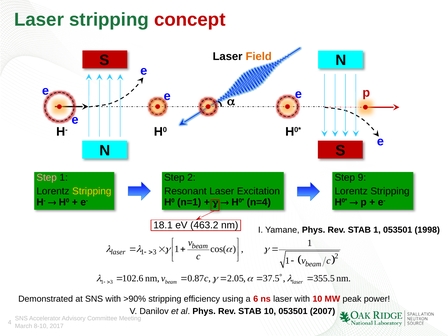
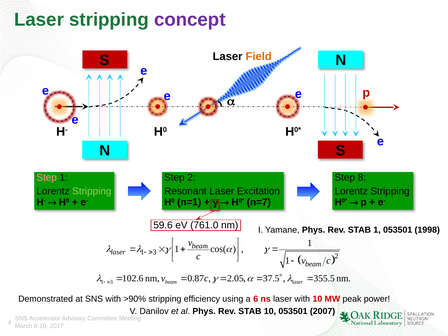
concept colour: red -> purple
9: 9 -> 8
Stripping at (92, 191) colour: yellow -> light green
n=4: n=4 -> n=7
18.1: 18.1 -> 59.6
463.2: 463.2 -> 761.0
